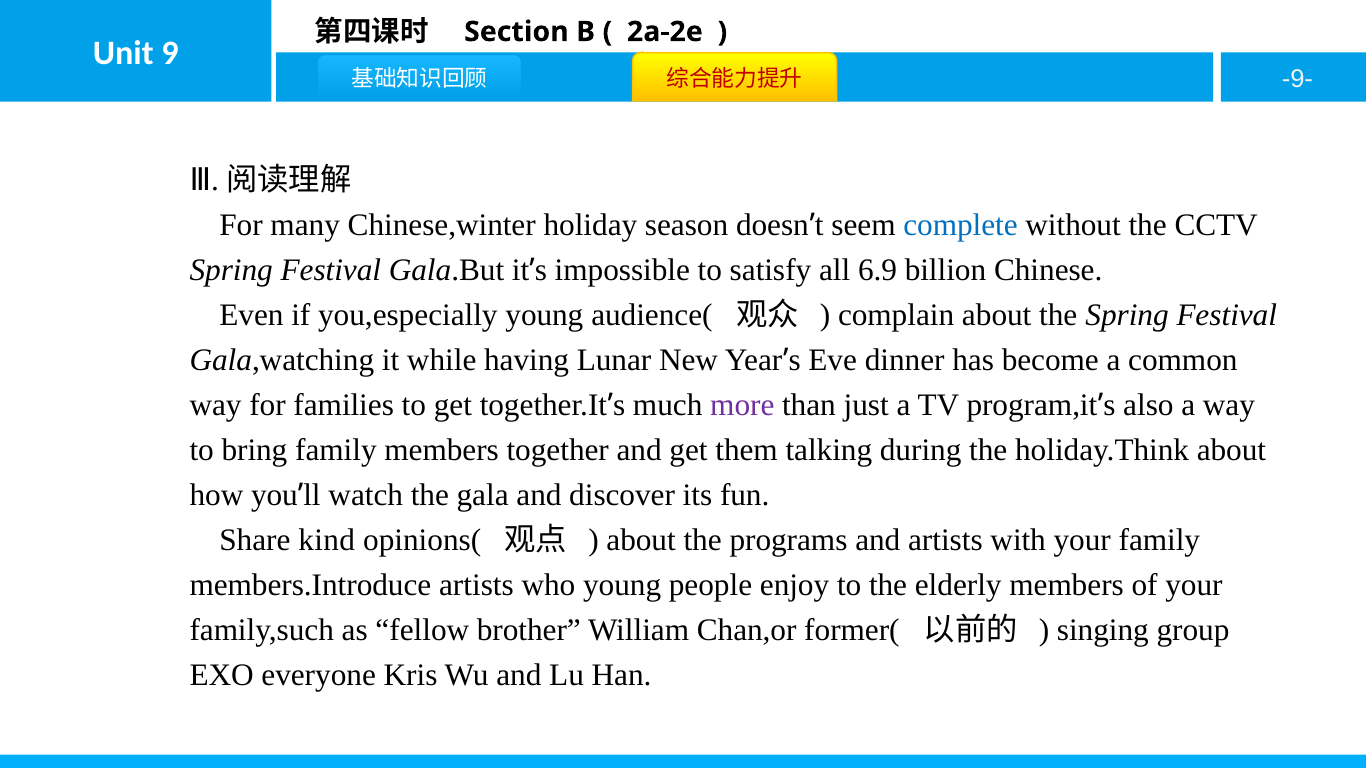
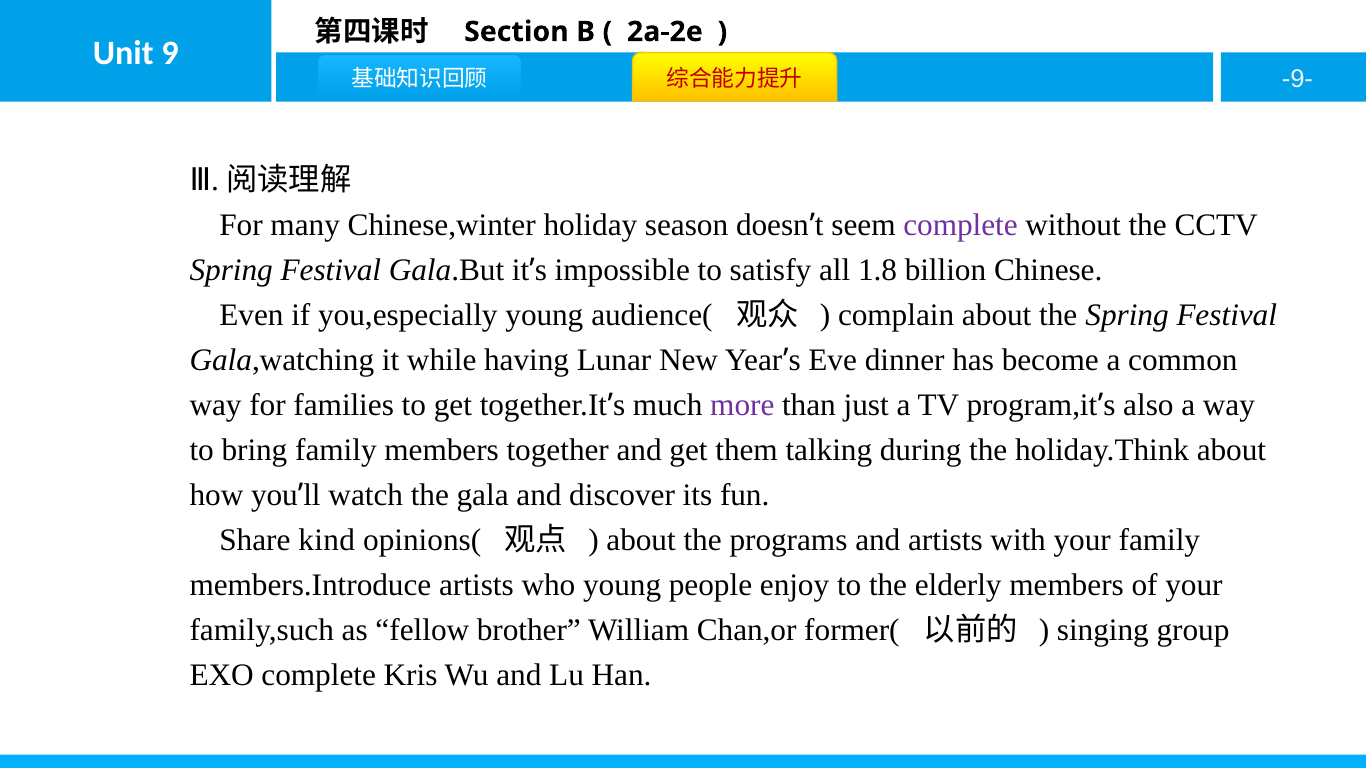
complete at (961, 225) colour: blue -> purple
6.9: 6.9 -> 1.8
EXO everyone: everyone -> complete
